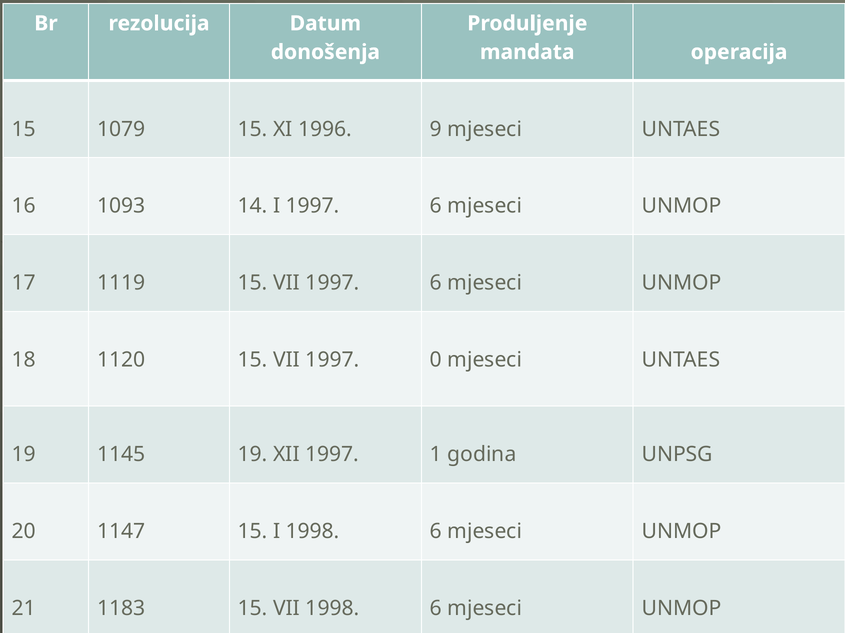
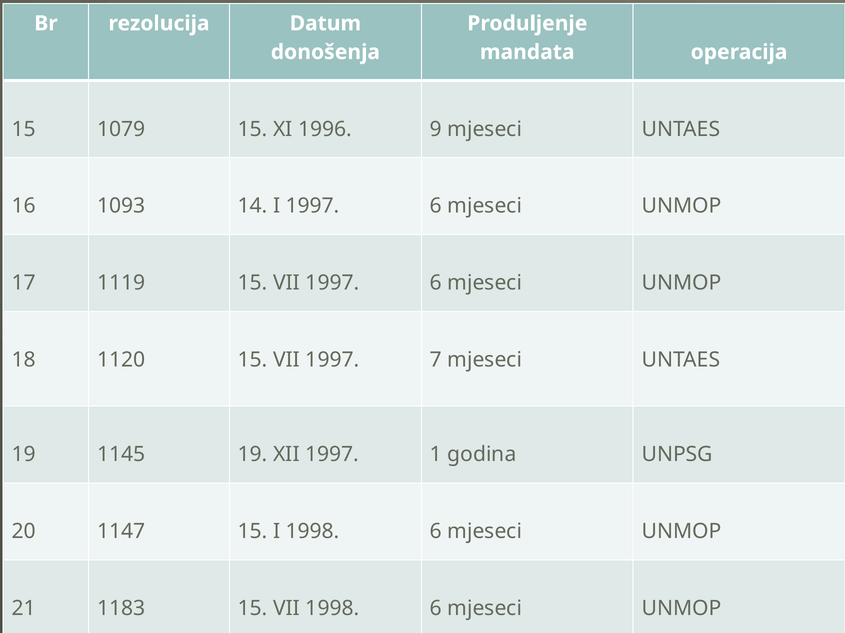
0: 0 -> 7
